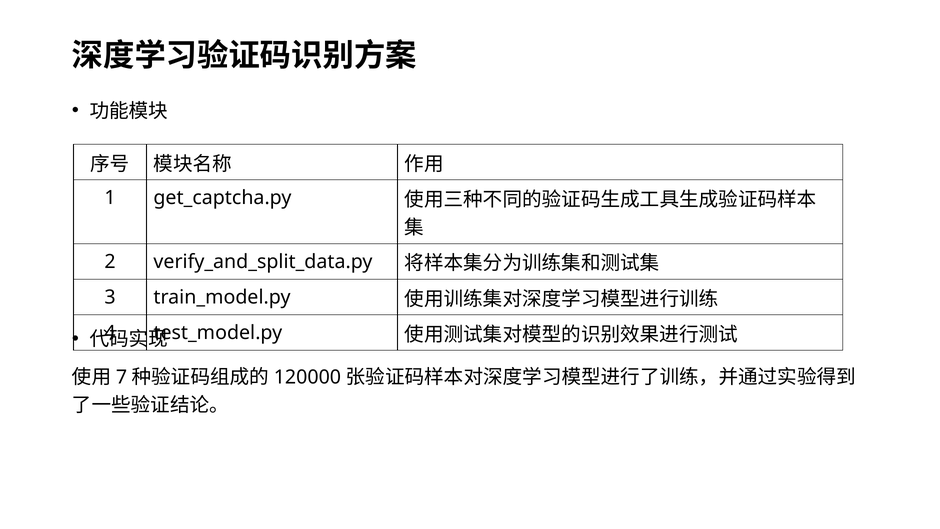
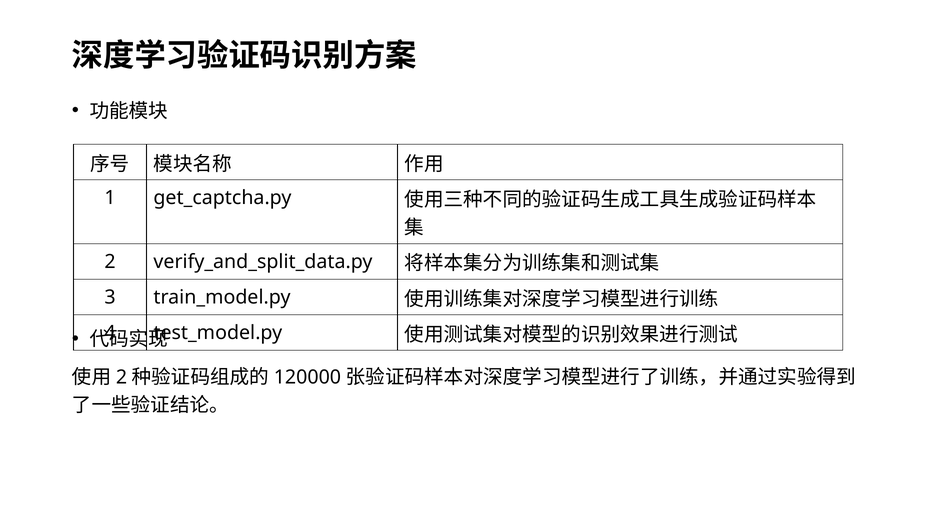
7 at (121, 377): 7 -> 2
